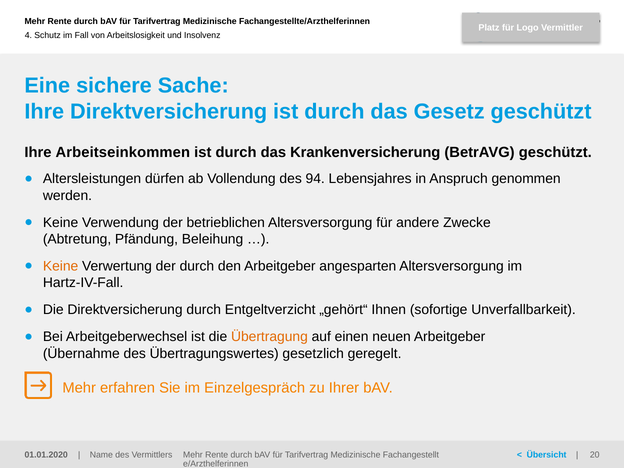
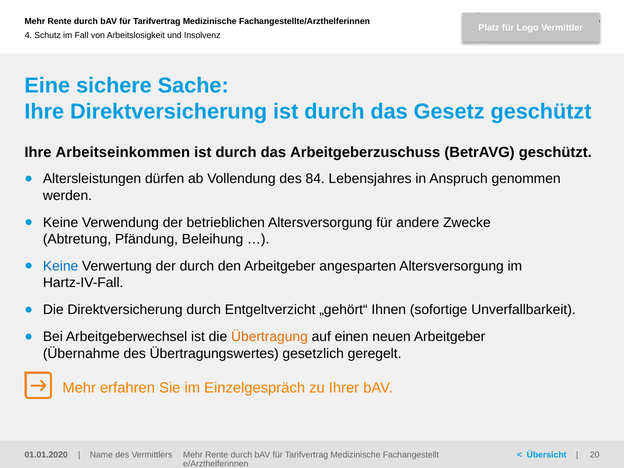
Krankenversicherung: Krankenversicherung -> Arbeitgeberzuschuss
94: 94 -> 84
Keine at (61, 266) colour: orange -> blue
